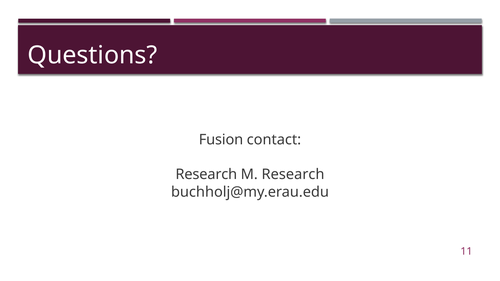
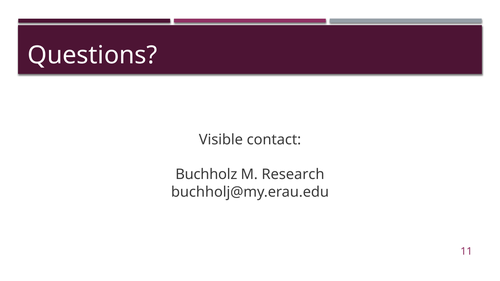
Fusion: Fusion -> Visible
Research at (206, 175): Research -> Buchholz
